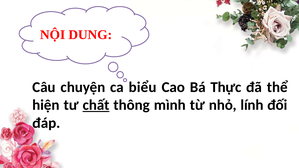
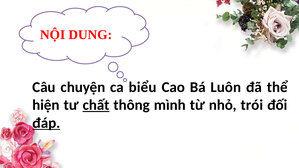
Thực: Thực -> Luôn
lính: lính -> trói
đáp underline: none -> present
